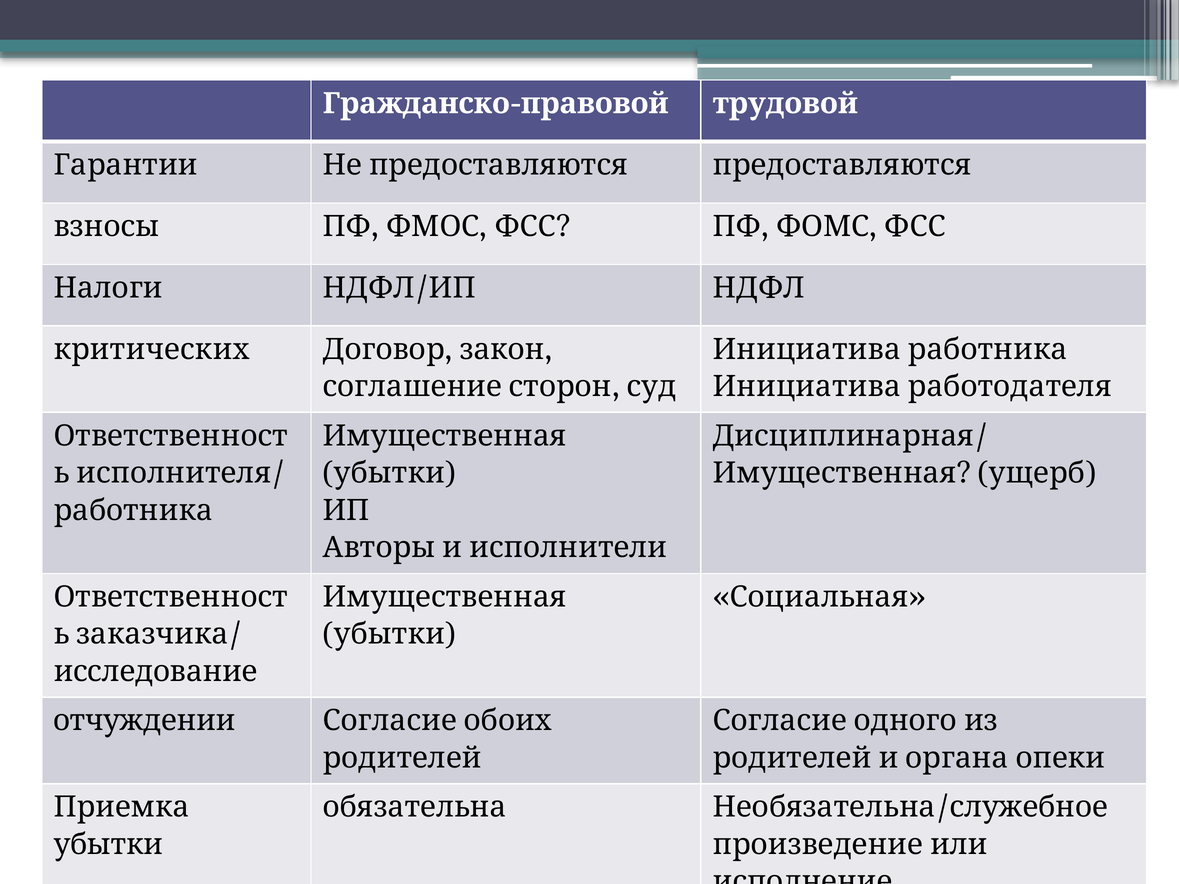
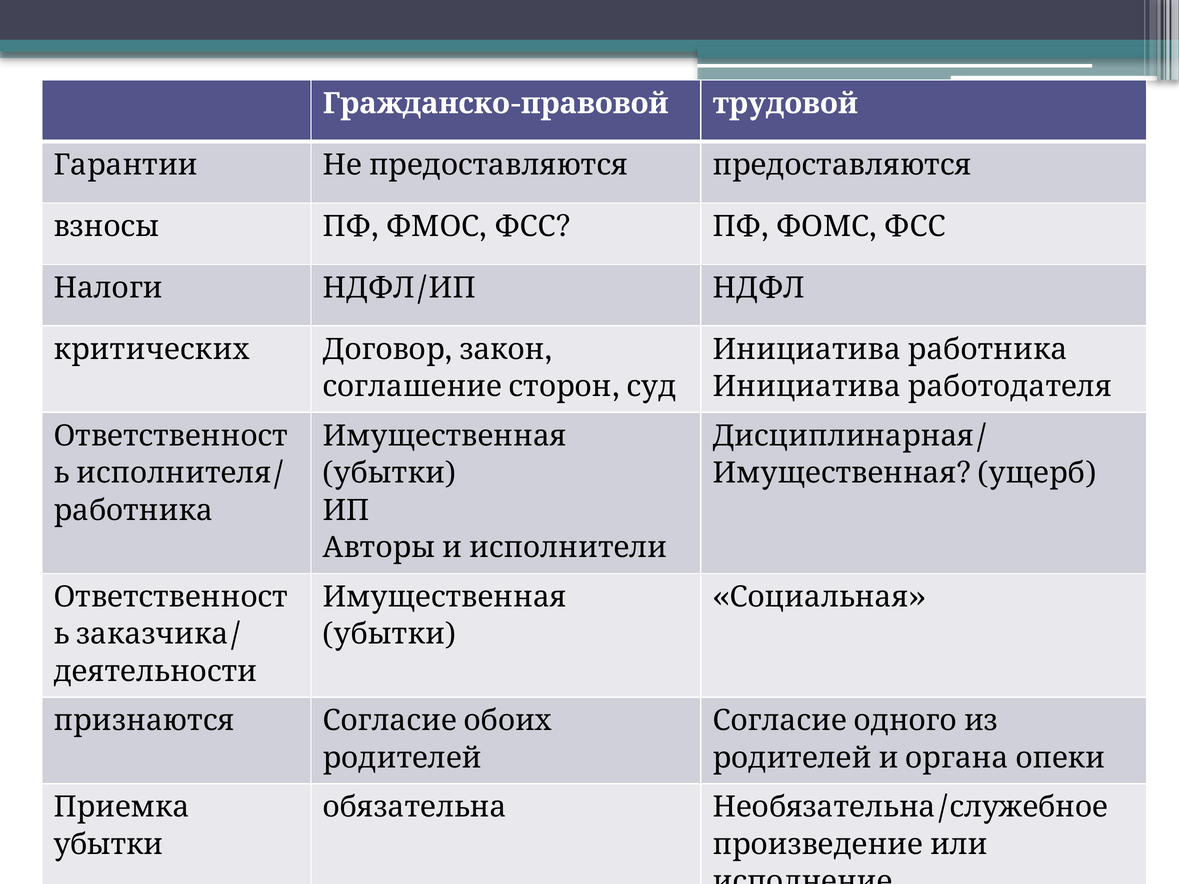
исследование: исследование -> деятельности
отчуждении: отчуждении -> признаются
